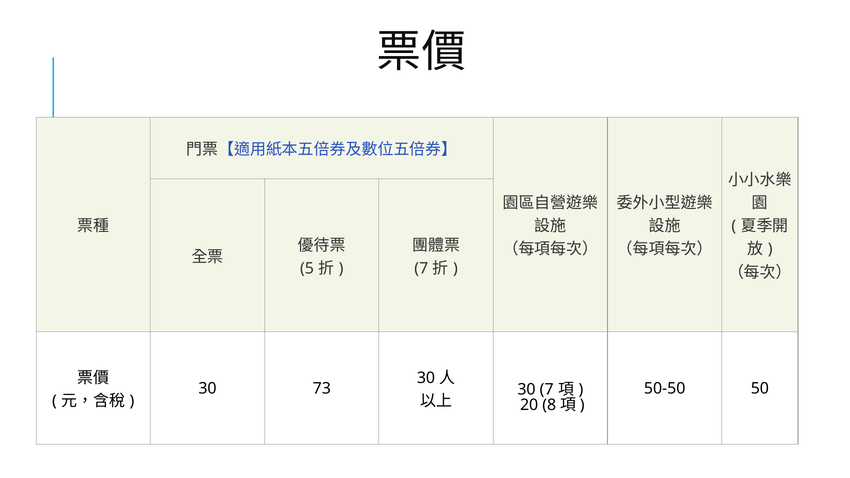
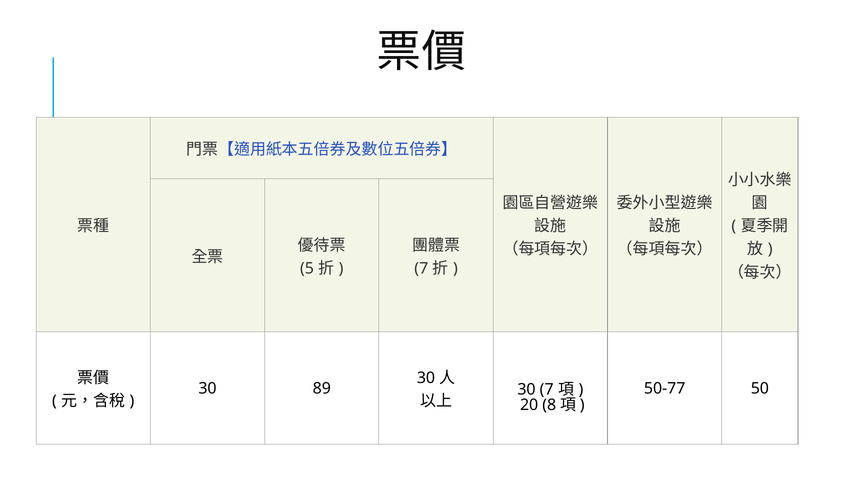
73: 73 -> 89
50-50: 50-50 -> 50-77
